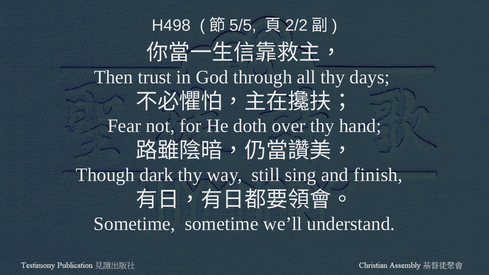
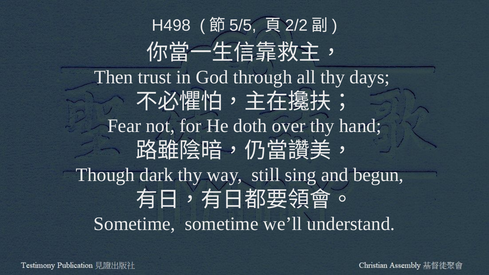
finish: finish -> begun
